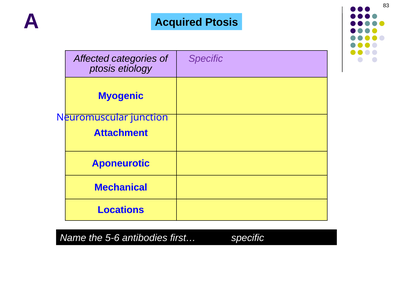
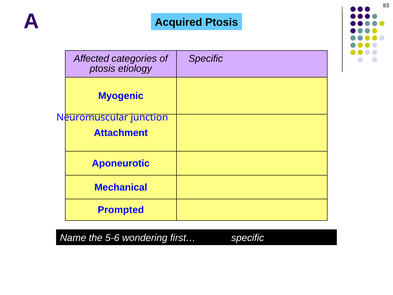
Specific at (206, 59) colour: purple -> black
Locations: Locations -> Prompted
antibodies: antibodies -> wondering
